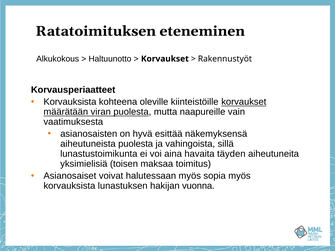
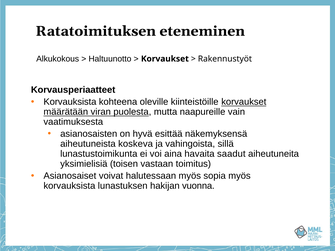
aiheutuneista puolesta: puolesta -> koskeva
täyden: täyden -> saadut
maksaa: maksaa -> vastaan
